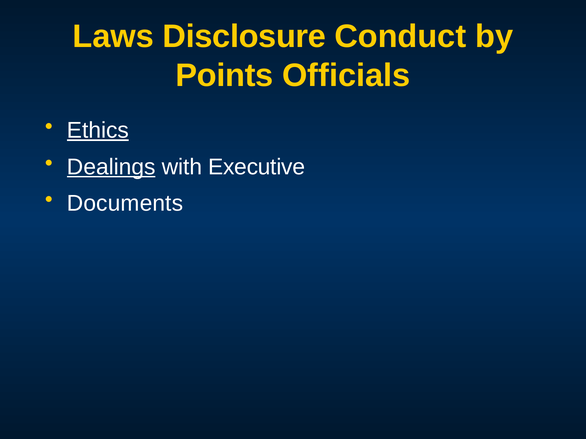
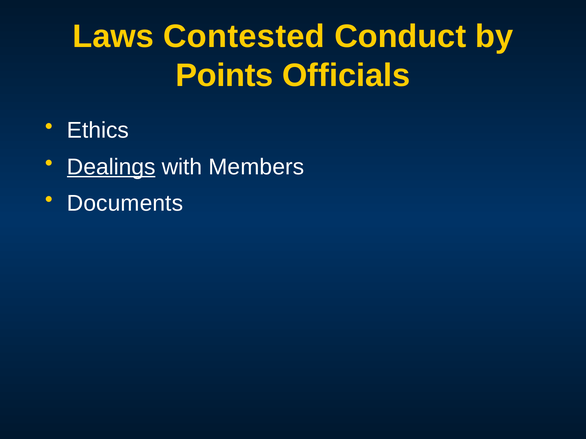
Disclosure: Disclosure -> Contested
Ethics underline: present -> none
Executive: Executive -> Members
